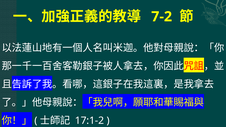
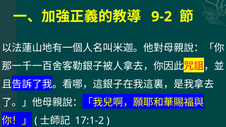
7-2: 7-2 -> 9-2
